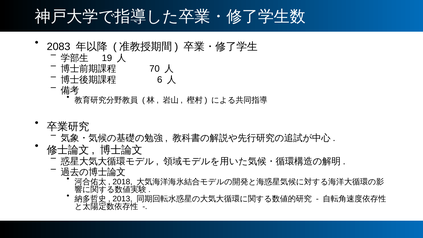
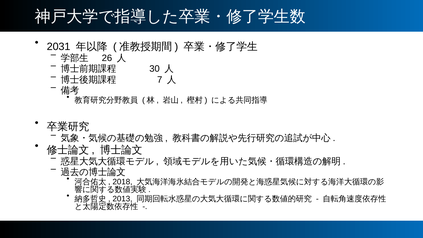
2083: 2083 -> 2031
19: 19 -> 26
70: 70 -> 30
6: 6 -> 7
